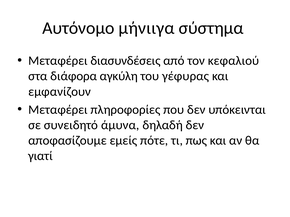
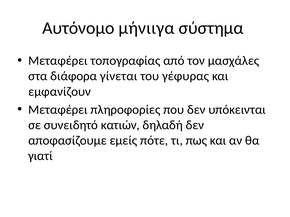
διασυνδέσεις: διασυνδέσεις -> τοπογραφίας
κεφαλιού: κεφαλιού -> μασχάλες
αγκύλη: αγκύλη -> γίνεται
άμυνα: άμυνα -> κατιών
